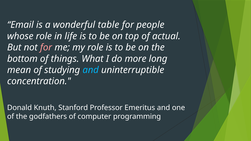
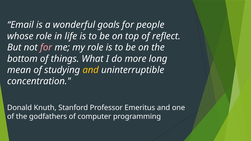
table: table -> goals
actual: actual -> reflect
and at (91, 70) colour: light blue -> yellow
